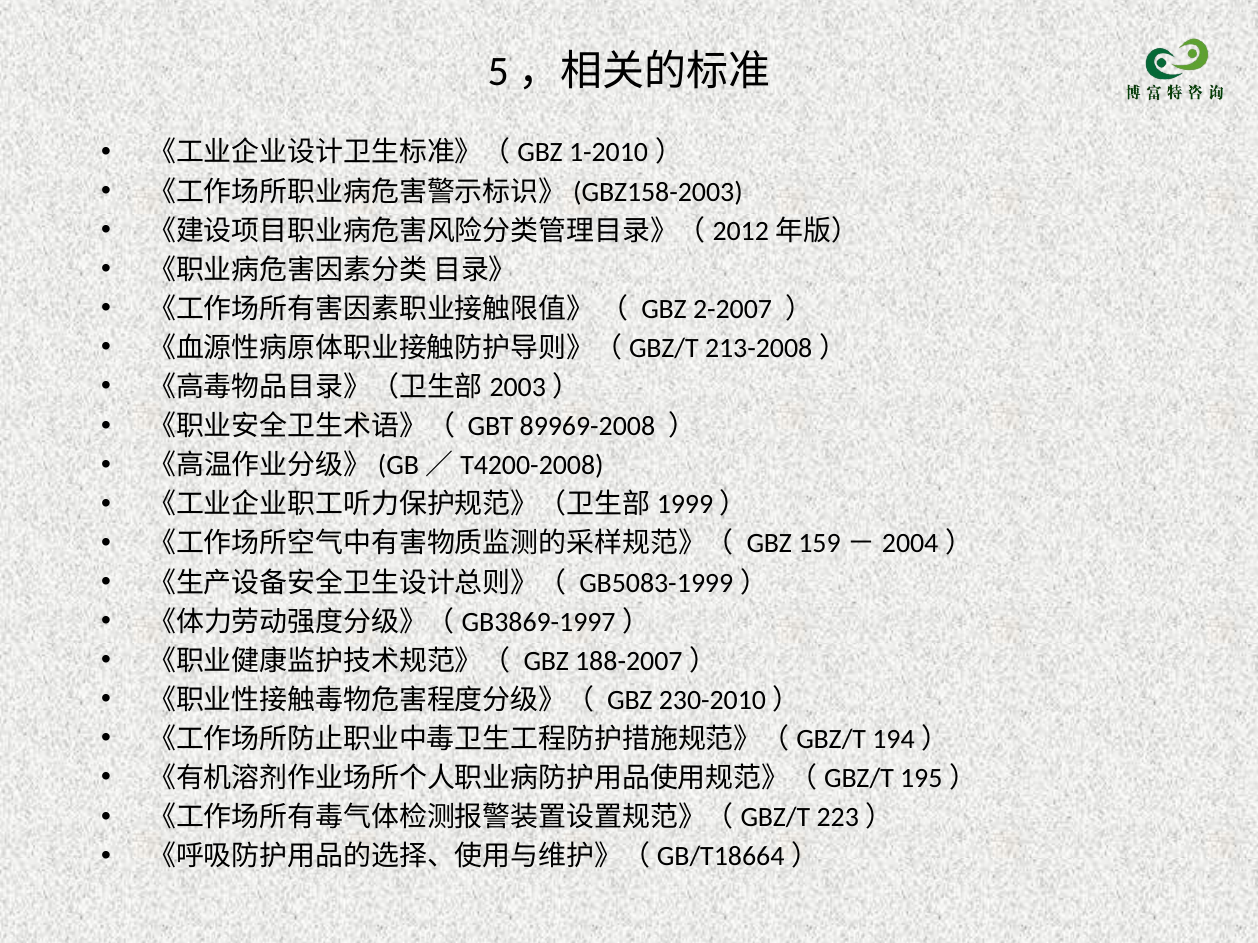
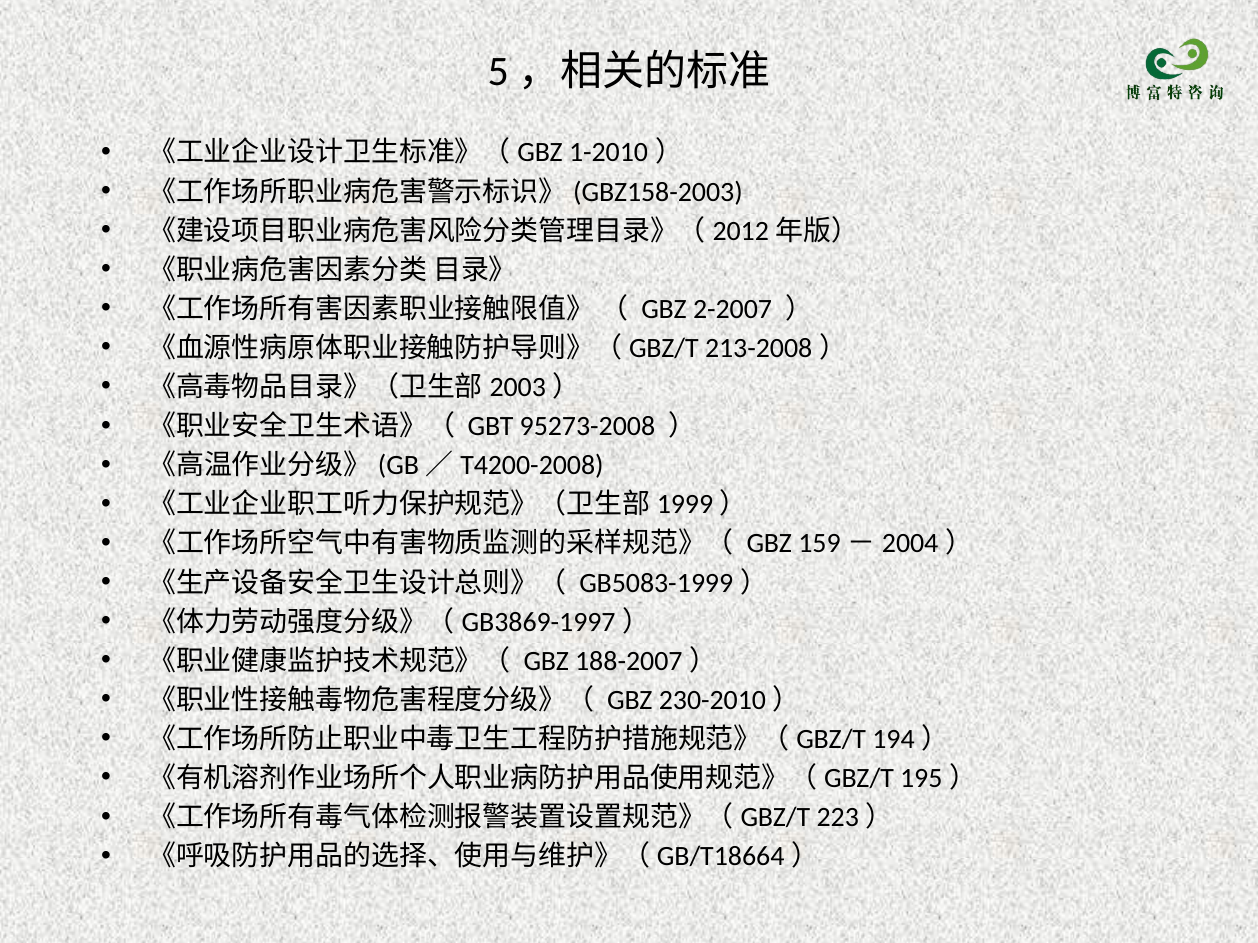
89969-2008: 89969-2008 -> 95273-2008
